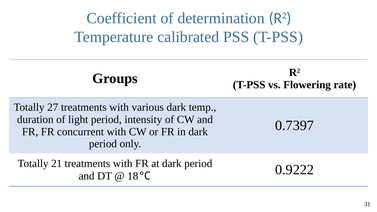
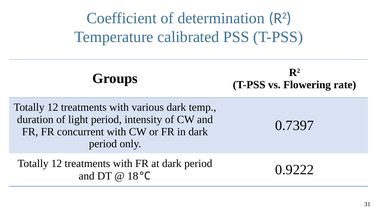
27 at (53, 107): 27 -> 12
21 at (57, 164): 21 -> 12
